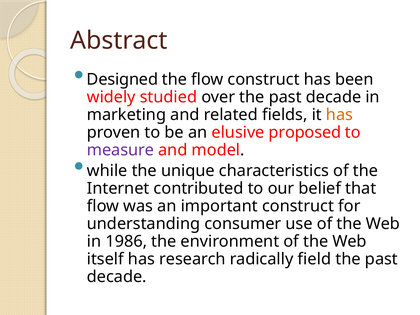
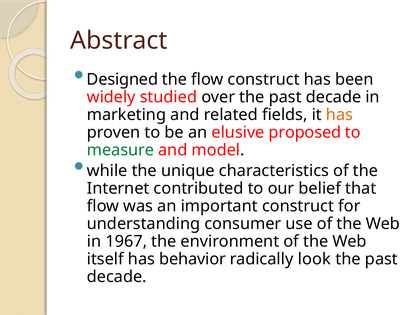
measure colour: purple -> green
1986: 1986 -> 1967
research: research -> behavior
field: field -> look
